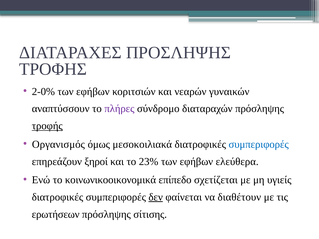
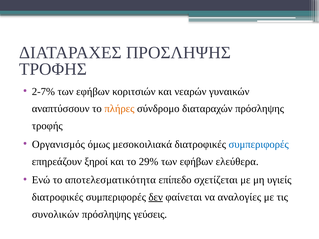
2-0%: 2-0% -> 2-7%
πλήρες colour: purple -> orange
τροφής underline: present -> none
23%: 23% -> 29%
κοινωνικοοικονομικά: κοινωνικοοικονομικά -> αποτελεσματικότητα
διαθέτουν: διαθέτουν -> αναλογίες
ερωτήσεων: ερωτήσεων -> συνολικών
σίτισης: σίτισης -> γεύσεις
